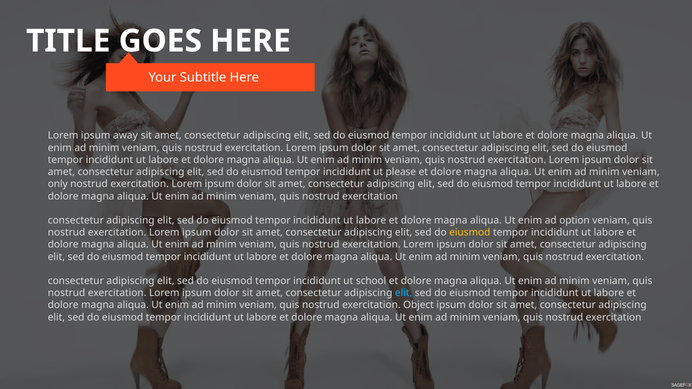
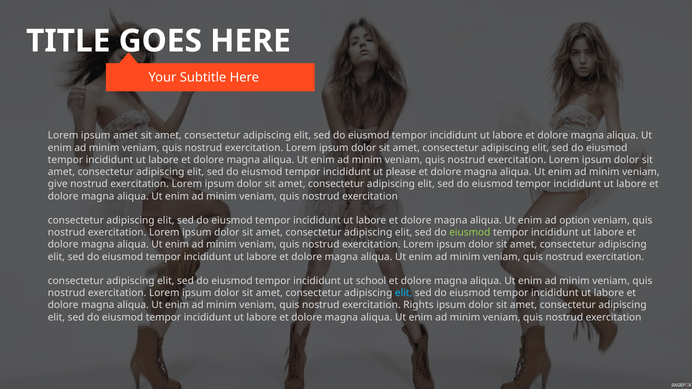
ipsum away: away -> amet
only: only -> give
eiusmod at (470, 233) colour: yellow -> light green
Object: Object -> Rights
